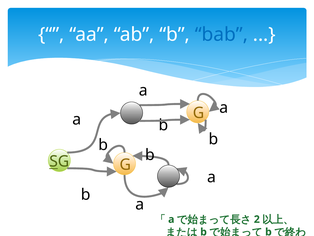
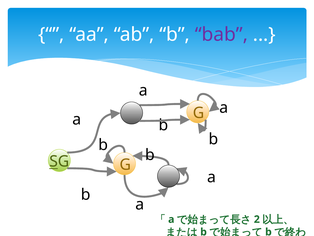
bab colour: blue -> purple
